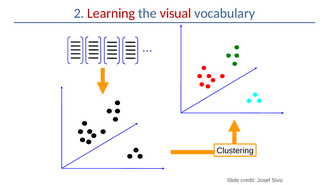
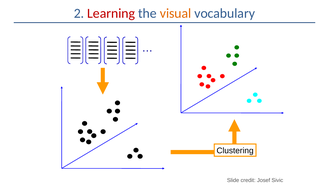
visual colour: red -> orange
